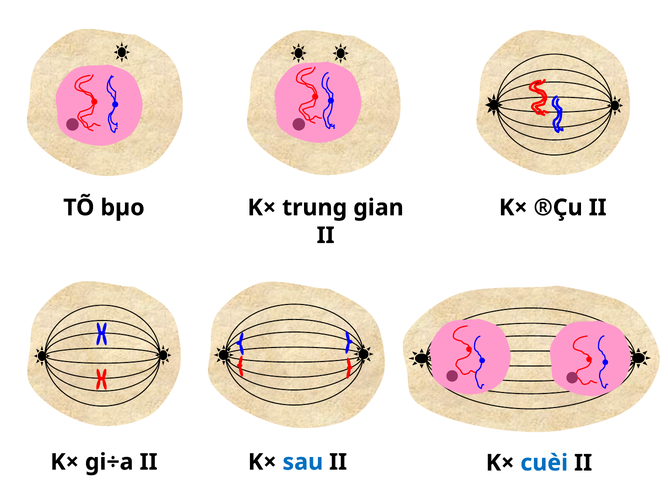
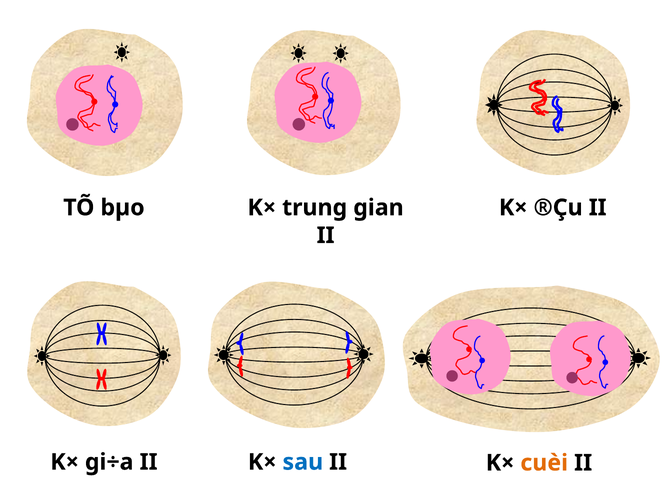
cuèi colour: blue -> orange
